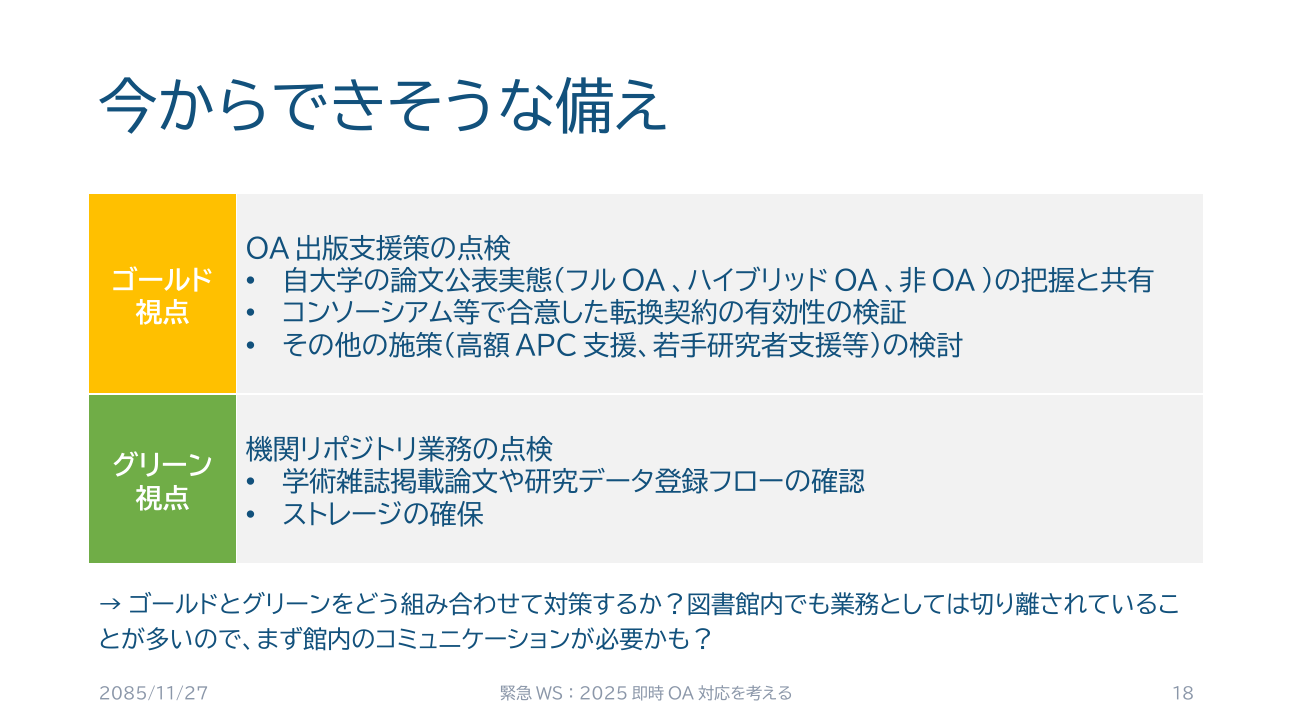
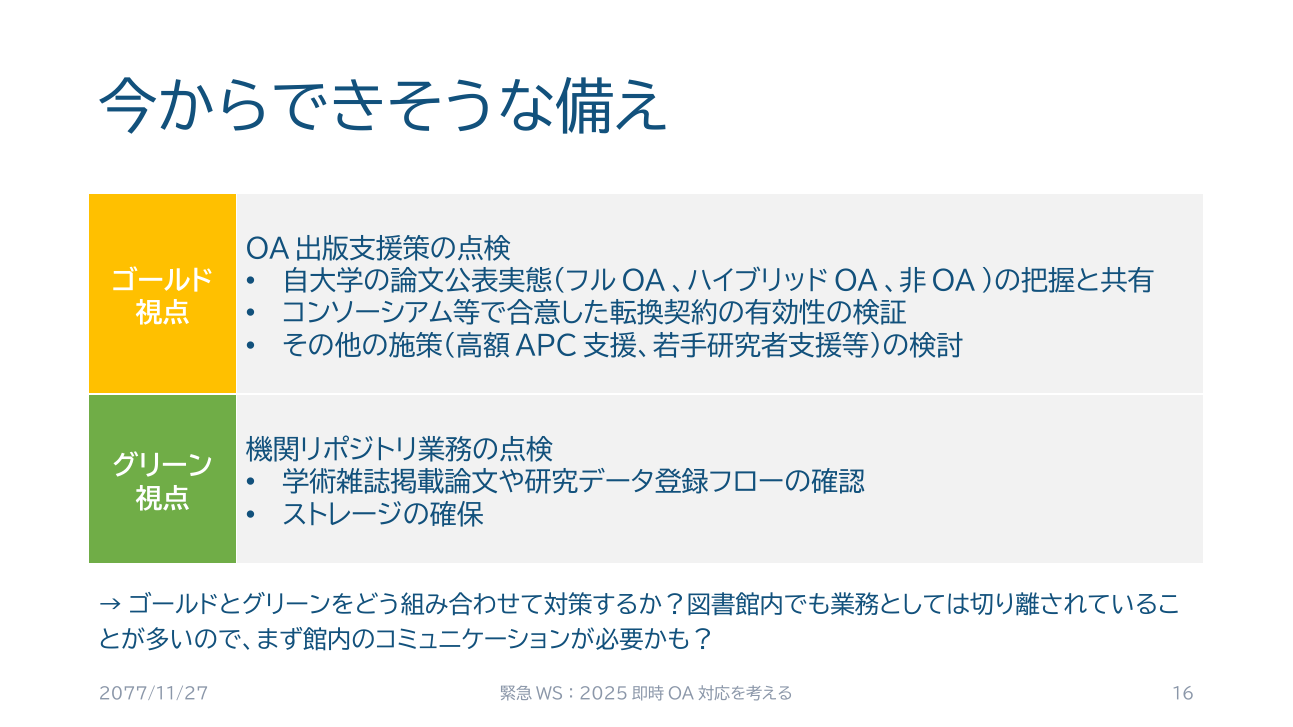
2085/11/27: 2085/11/27 -> 2077/11/27
18: 18 -> 16
